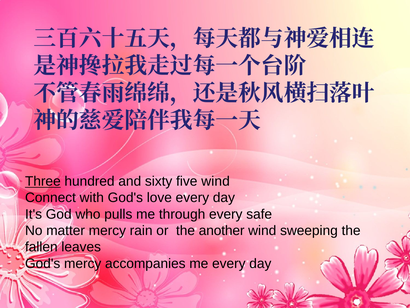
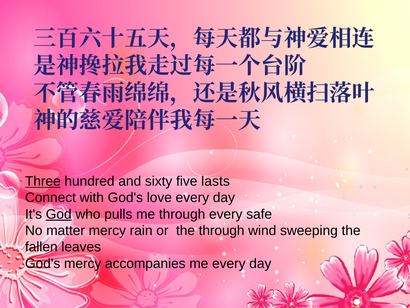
five wind: wind -> lasts
God underline: none -> present
the another: another -> through
